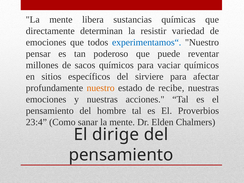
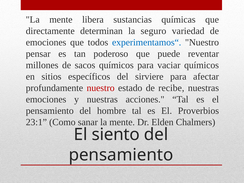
resistir: resistir -> seguro
nuestro at (101, 88) colour: orange -> red
23:4: 23:4 -> 23:1
dirige: dirige -> siento
